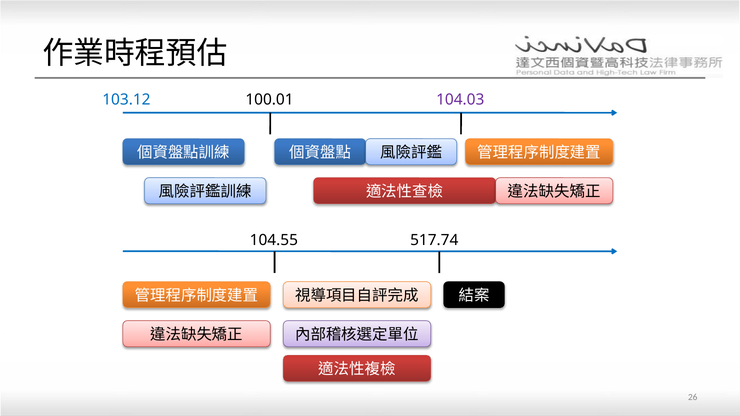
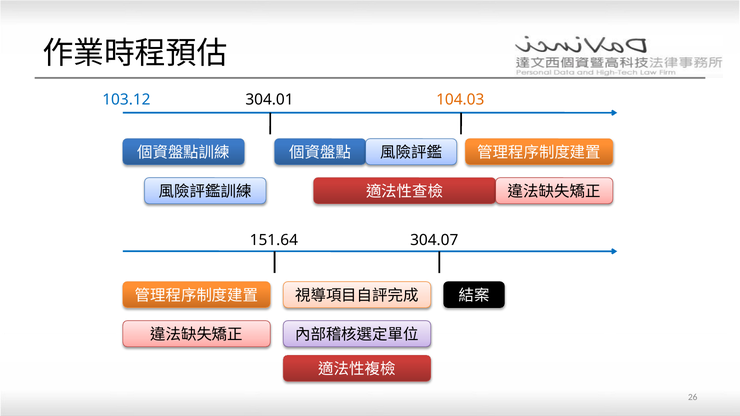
100.01: 100.01 -> 304.01
104.03 colour: purple -> orange
104.55: 104.55 -> 151.64
517.74: 517.74 -> 304.07
